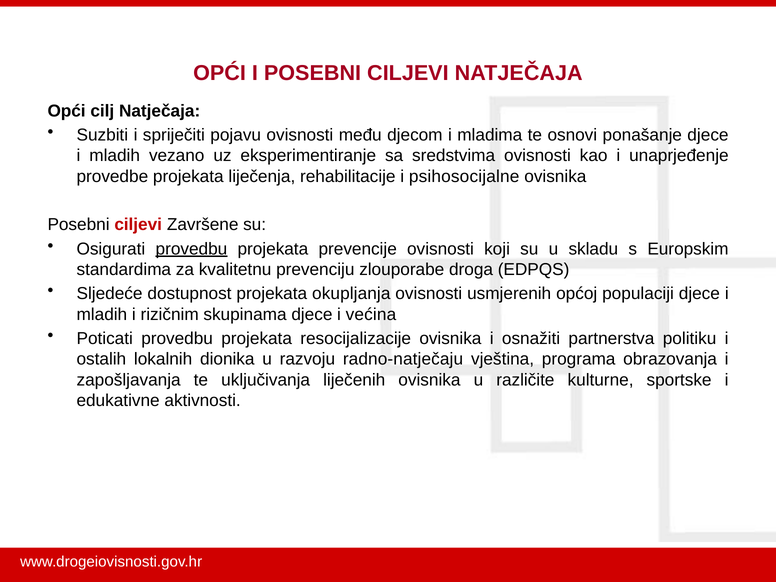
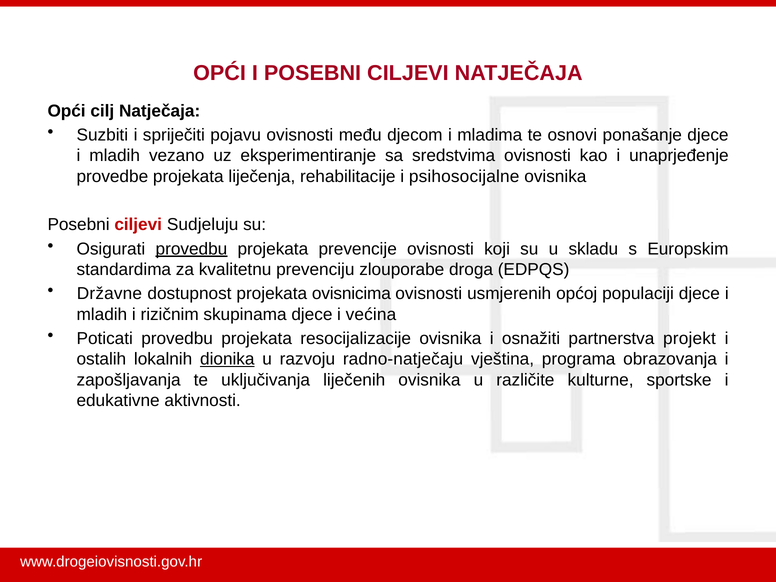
Završene: Završene -> Sudjeluju
Sljedeće: Sljedeće -> Državne
okupljanja: okupljanja -> ovisnicima
politiku: politiku -> projekt
dionika underline: none -> present
